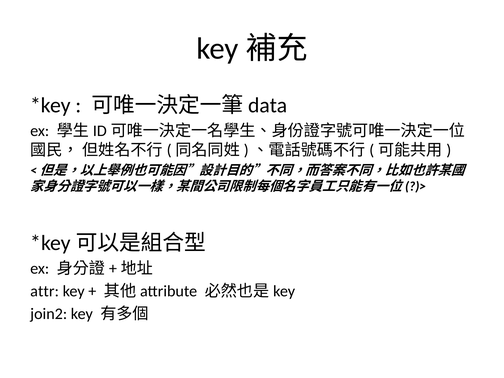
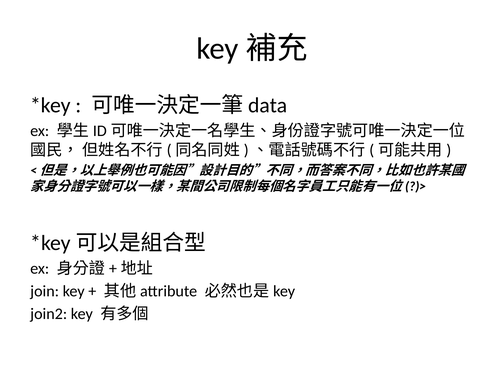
attr: attr -> join
